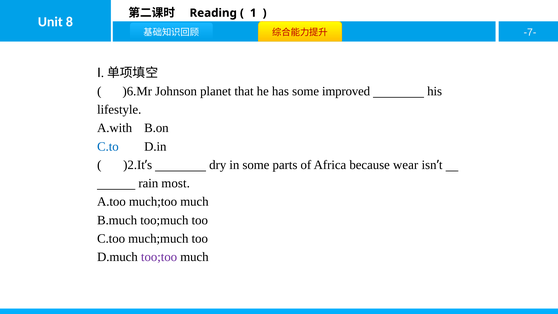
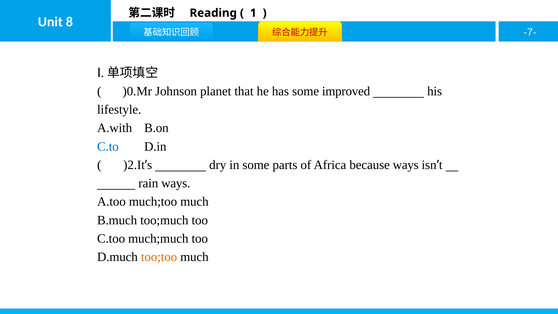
)6.Mr: )6.Mr -> )0.Mr
because wear: wear -> ways
rain most: most -> ways
too;too colour: purple -> orange
